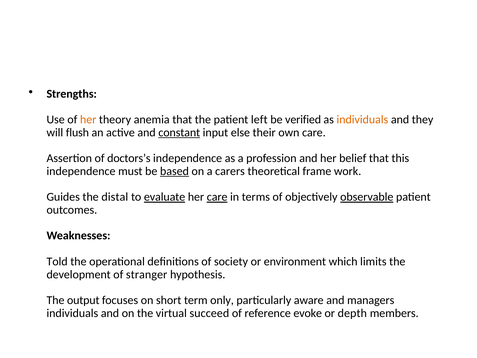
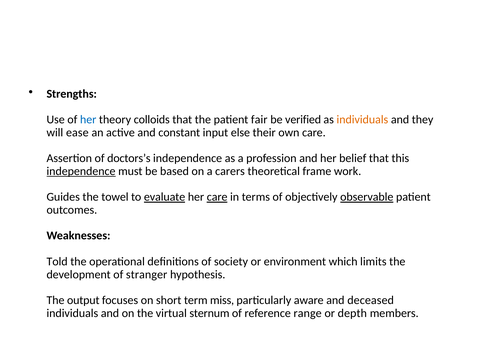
her at (88, 120) colour: orange -> blue
anemia: anemia -> colloids
left: left -> fair
flush: flush -> ease
constant underline: present -> none
independence at (81, 171) underline: none -> present
based underline: present -> none
distal: distal -> towel
only: only -> miss
managers: managers -> deceased
succeed: succeed -> sternum
evoke: evoke -> range
